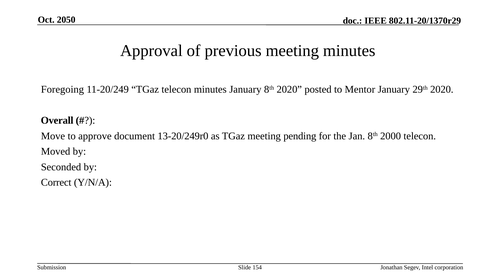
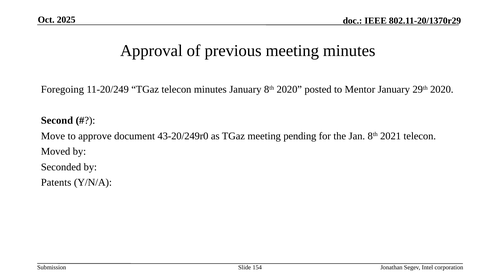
2050: 2050 -> 2025
Overall: Overall -> Second
13-20/249r0: 13-20/249r0 -> 43-20/249r0
2000: 2000 -> 2021
Correct: Correct -> Patents
